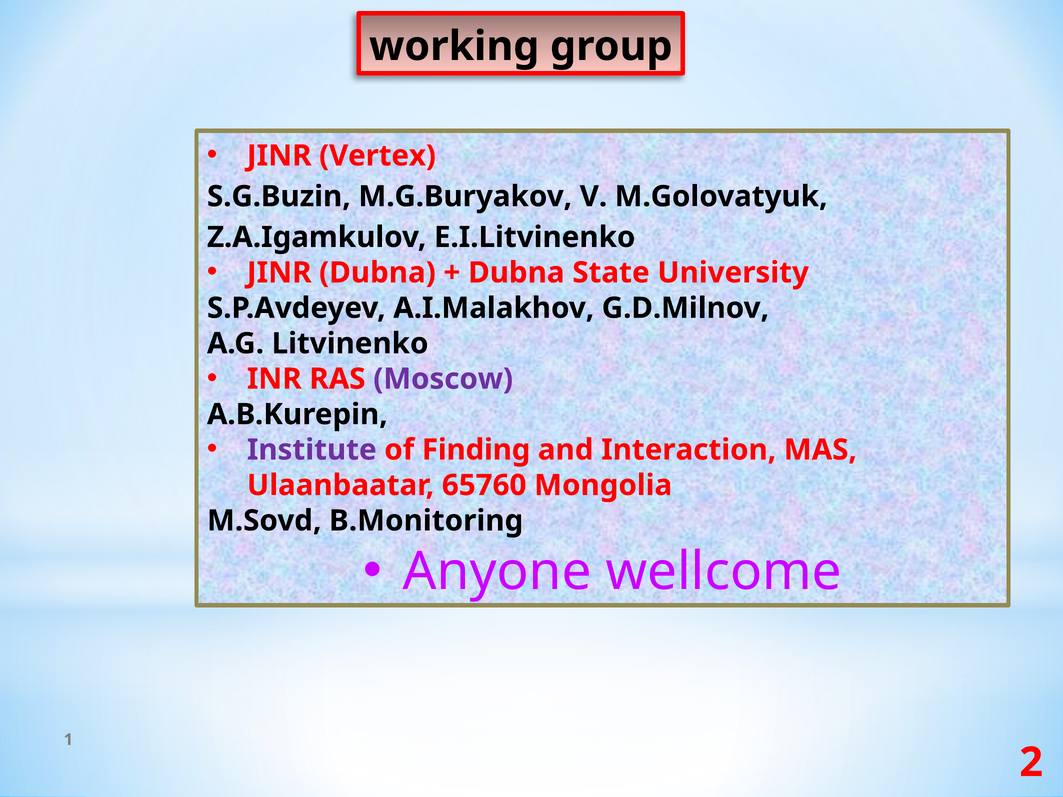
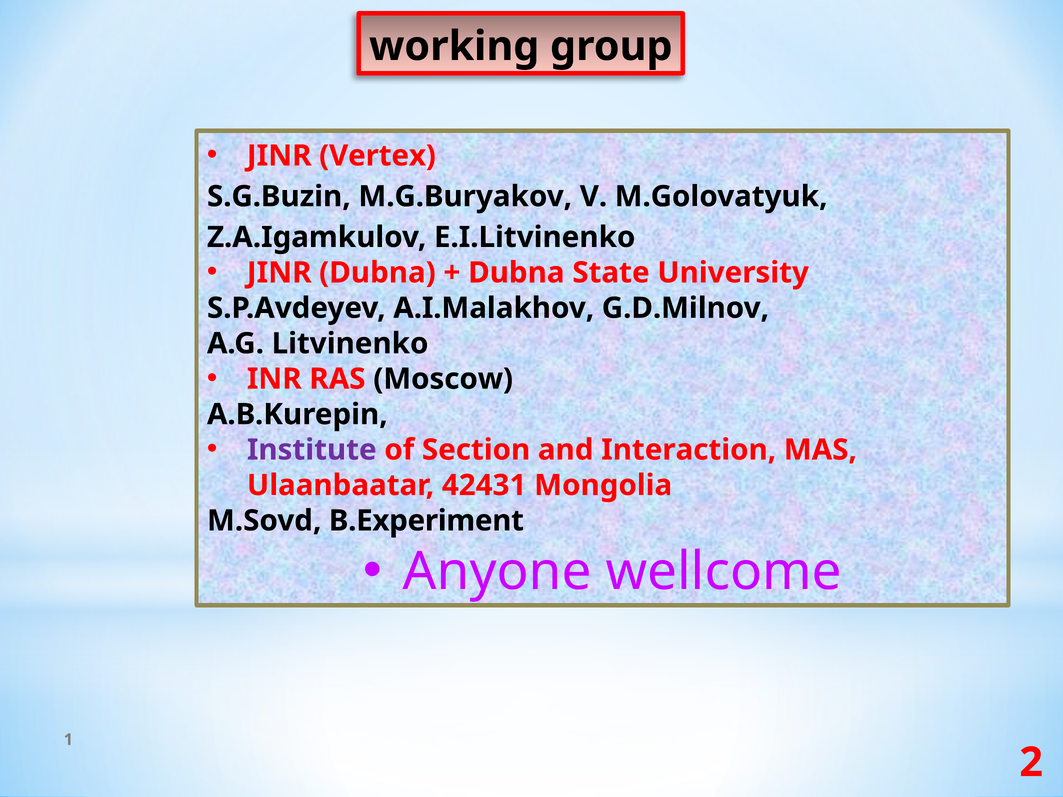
Moscow colour: purple -> black
Finding: Finding -> Section
65760: 65760 -> 42431
B.Monitoring: B.Monitoring -> B.Experiment
